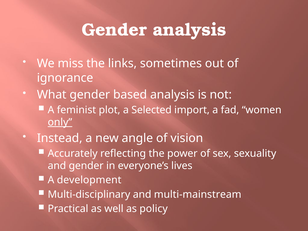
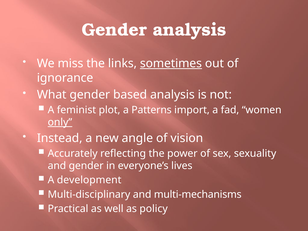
sometimes underline: none -> present
Selected: Selected -> Patterns
multi-mainstream: multi-mainstream -> multi-mechanisms
